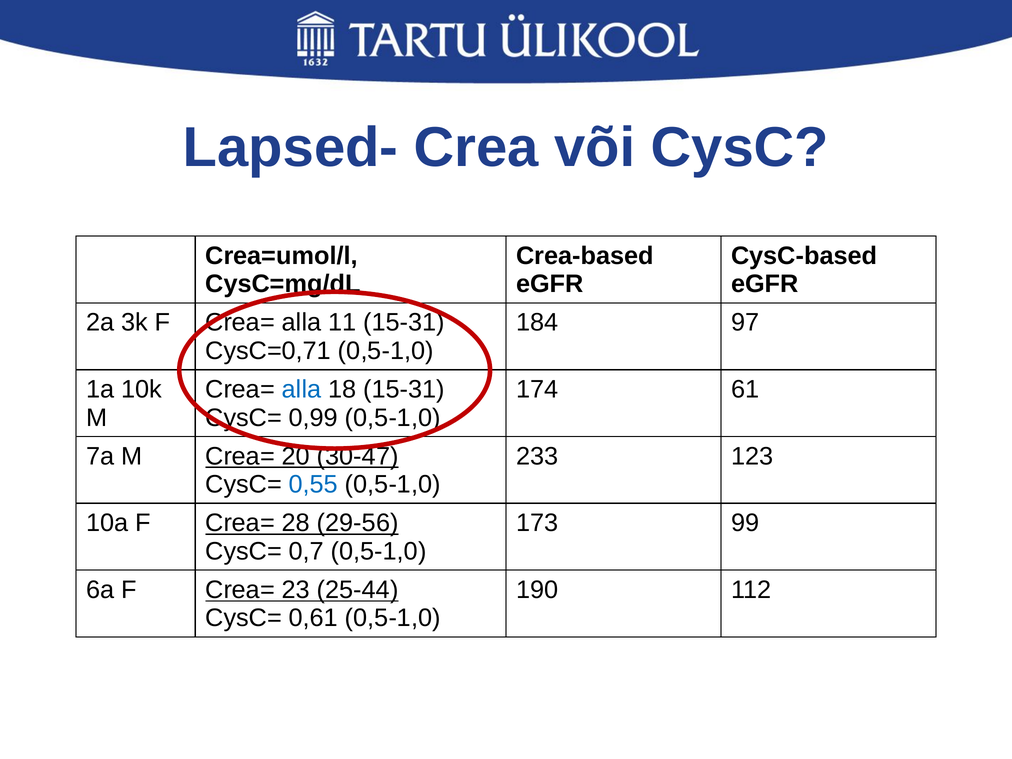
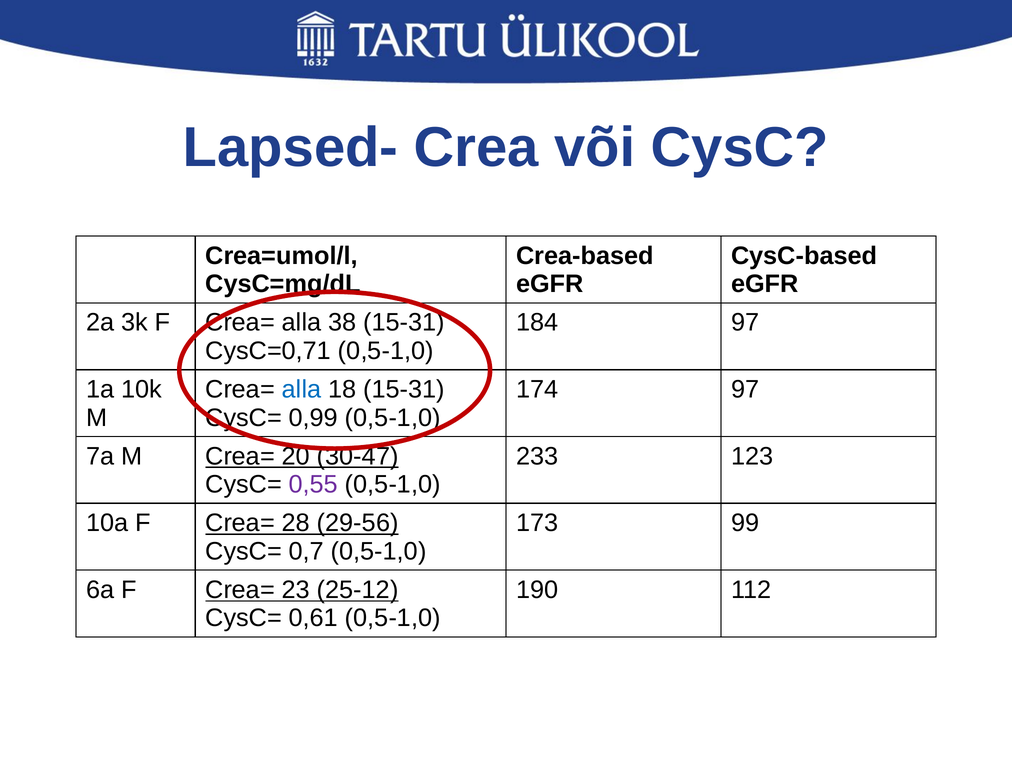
11: 11 -> 38
174 61: 61 -> 97
0,55 colour: blue -> purple
25-44: 25-44 -> 25-12
